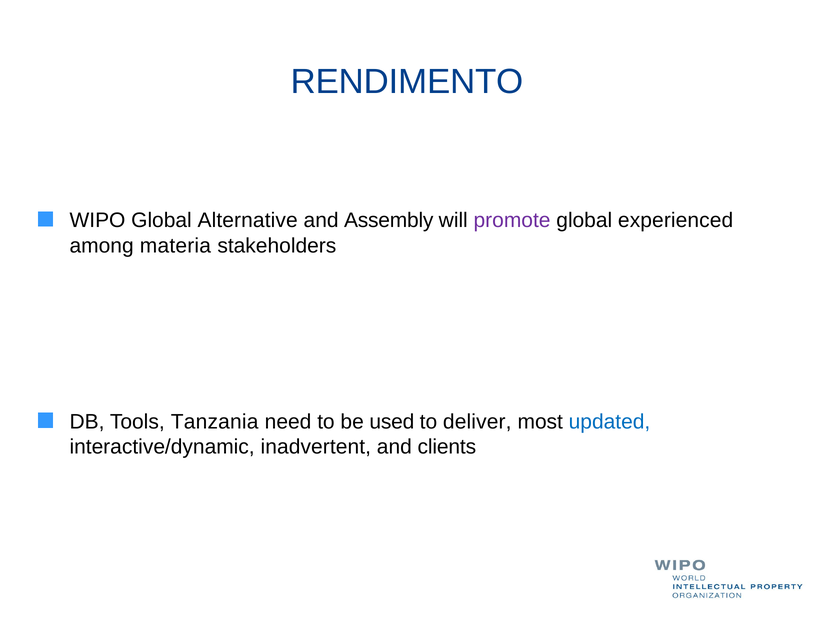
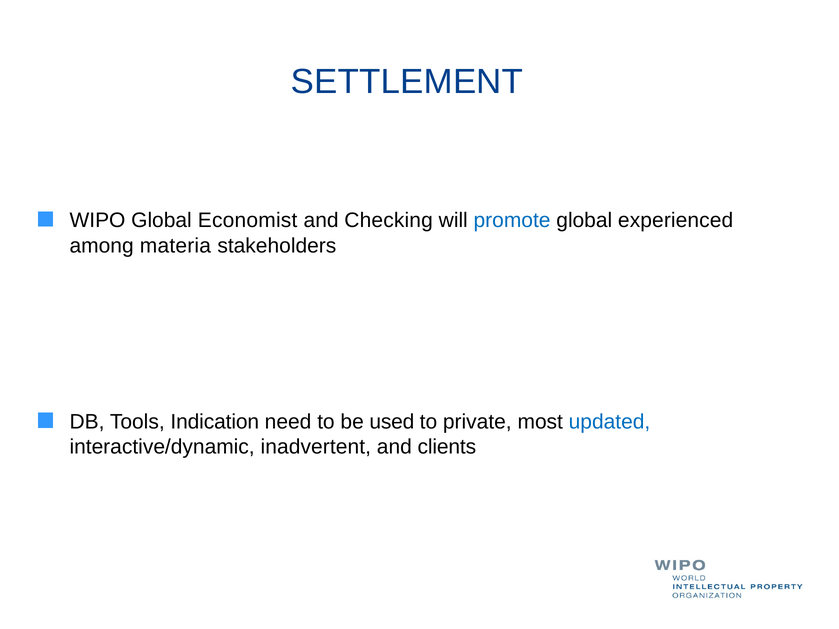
RENDIMENTO: RENDIMENTO -> SETTLEMENT
Alternative: Alternative -> Economist
Assembly: Assembly -> Checking
promote colour: purple -> blue
Tanzania: Tanzania -> Indication
deliver: deliver -> private
